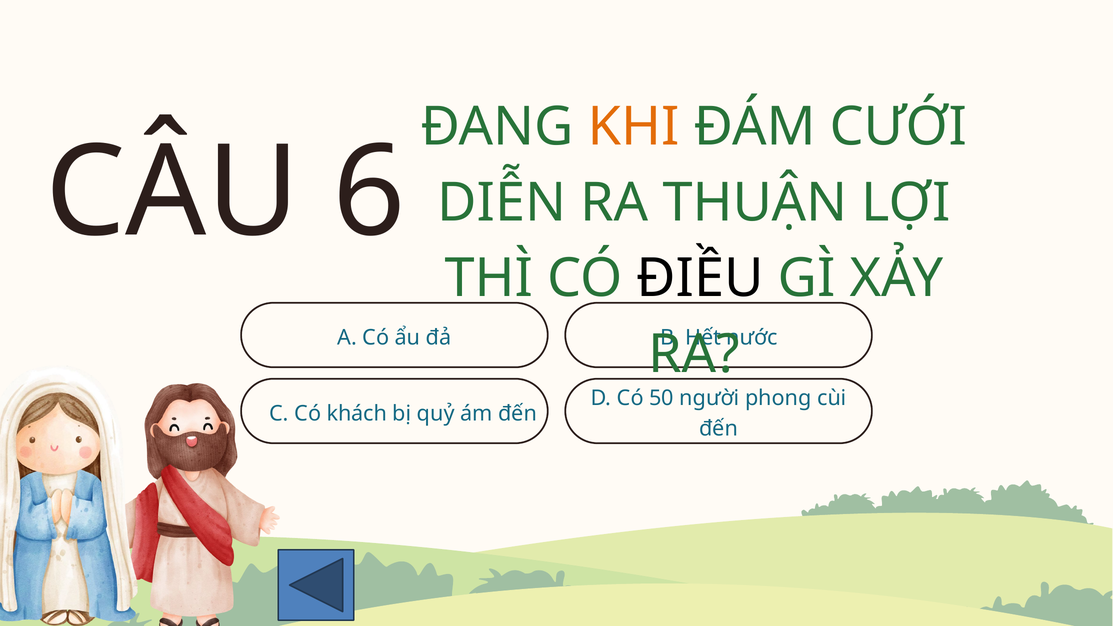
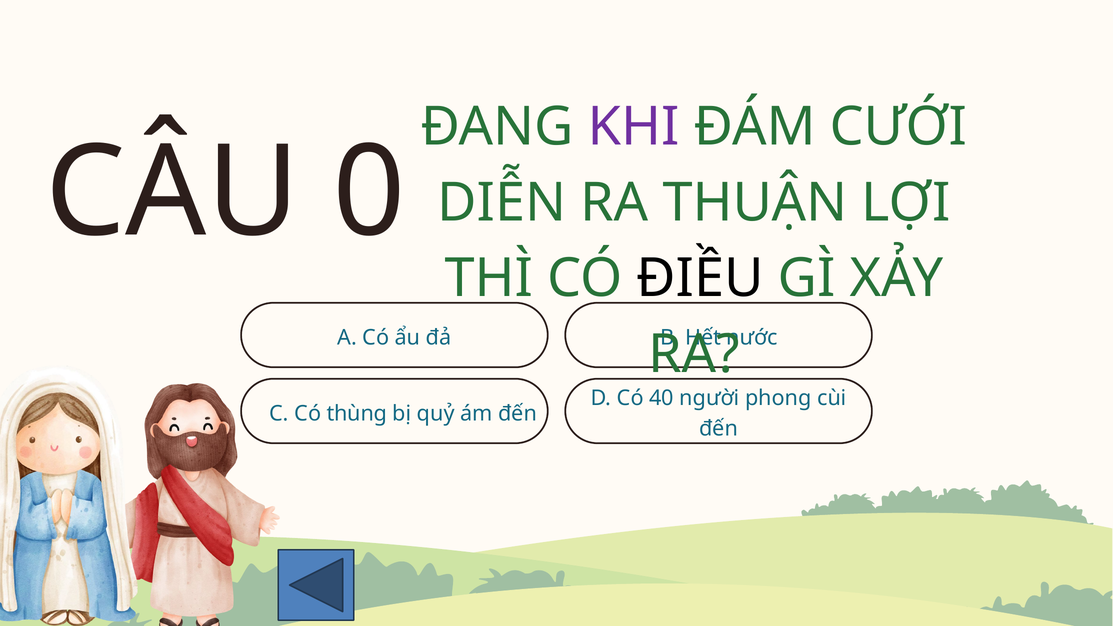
KHI colour: orange -> purple
6: 6 -> 0
50: 50 -> 40
khách: khách -> thùng
